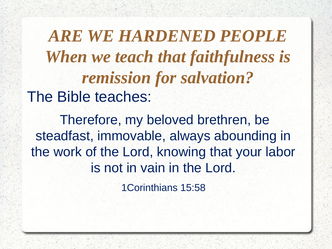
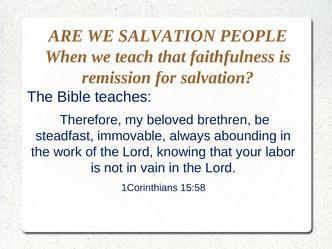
WE HARDENED: HARDENED -> SALVATION
